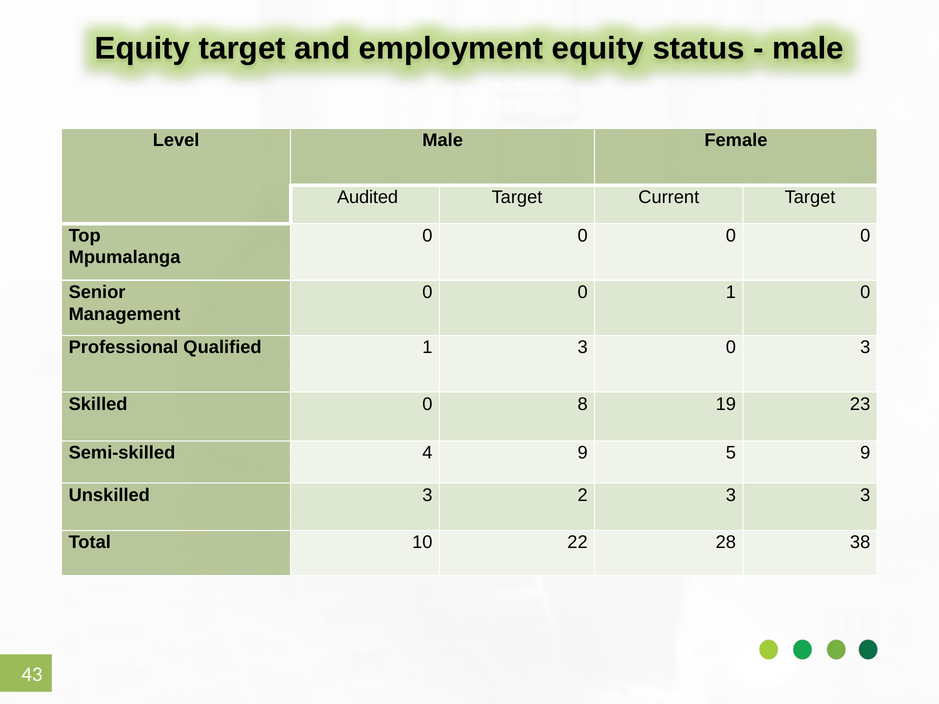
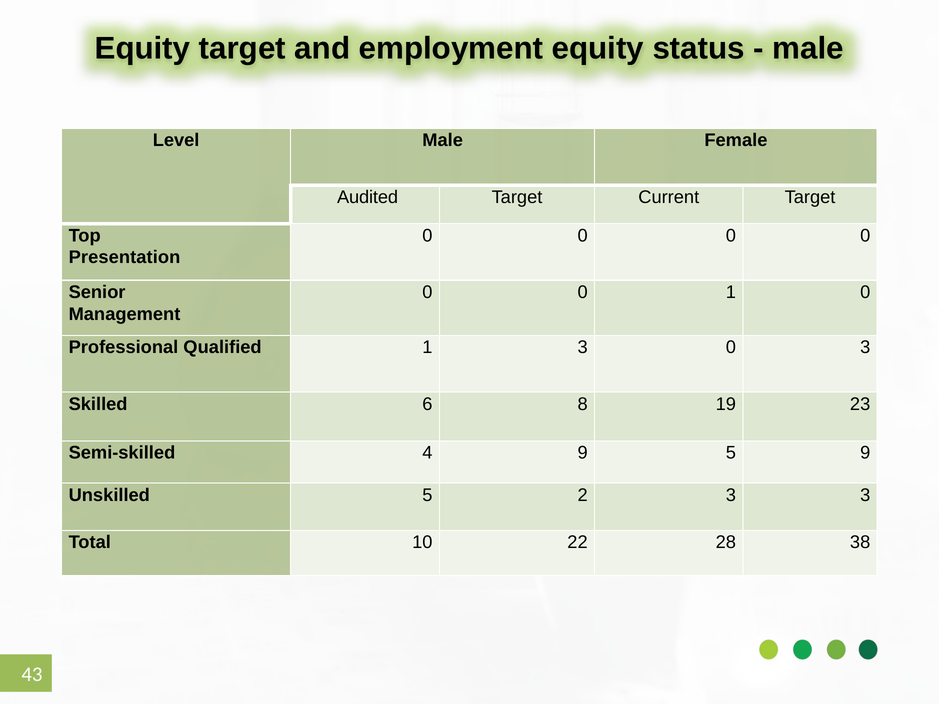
Mpumalanga: Mpumalanga -> Presentation
Skilled 0: 0 -> 6
Unskilled 3: 3 -> 5
